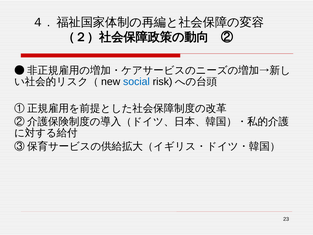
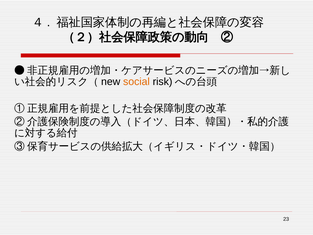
social colour: blue -> orange
